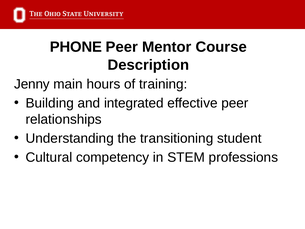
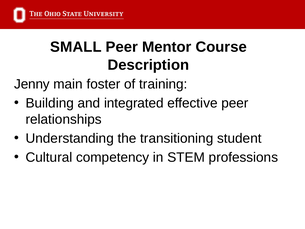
PHONE: PHONE -> SMALL
hours: hours -> foster
